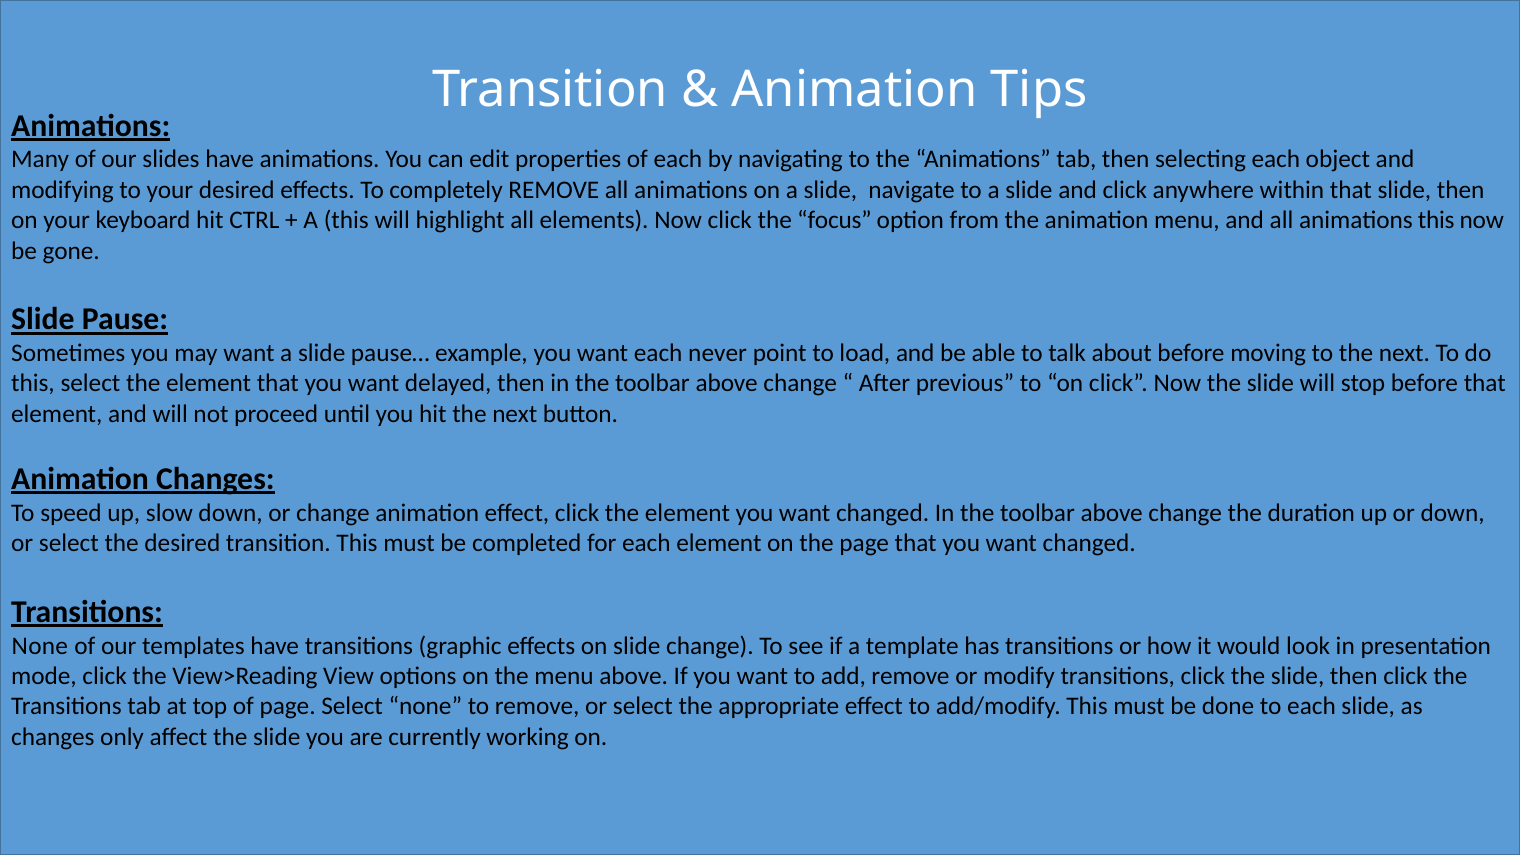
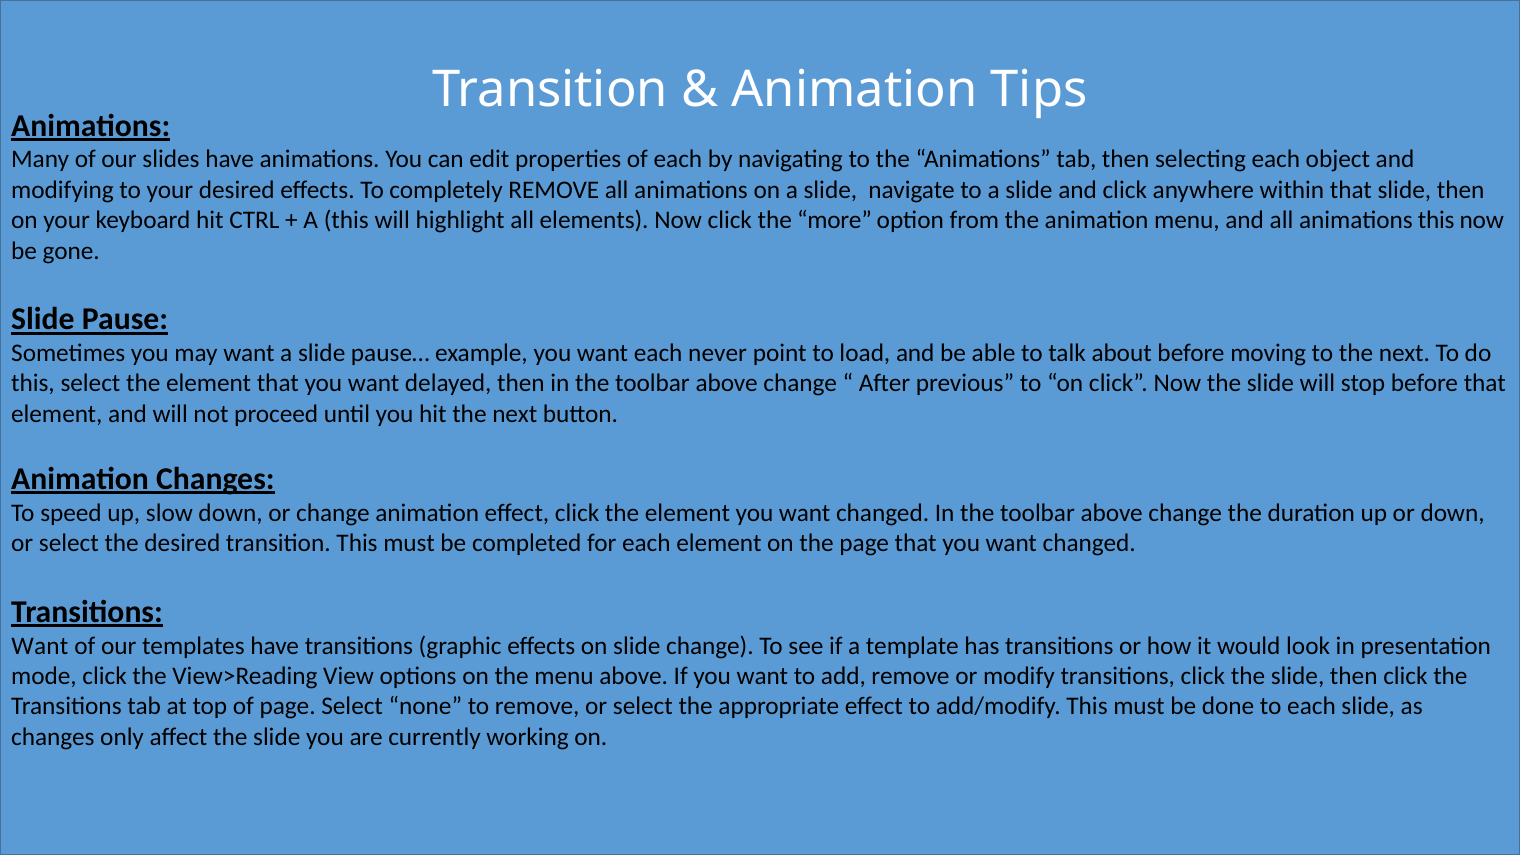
focus: focus -> more
None at (40, 646): None -> Want
